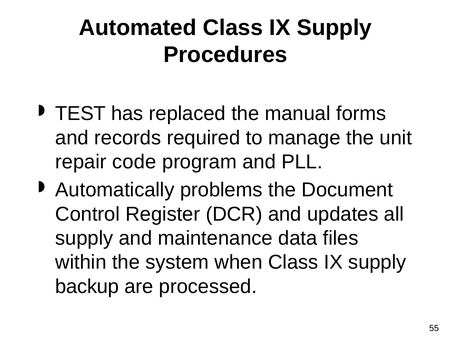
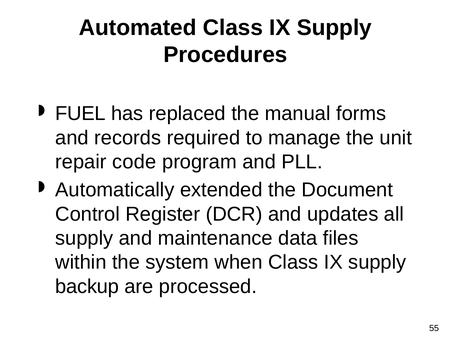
TEST: TEST -> FUEL
problems: problems -> extended
